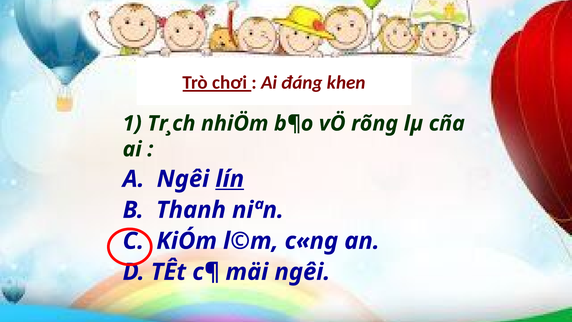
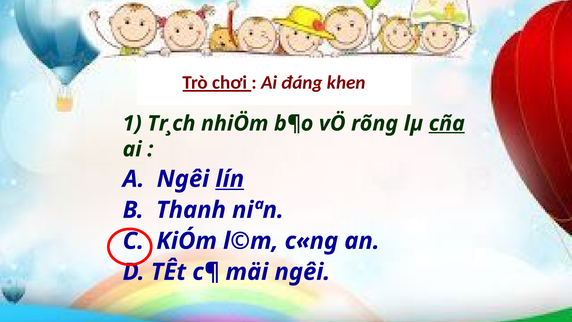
cña underline: none -> present
